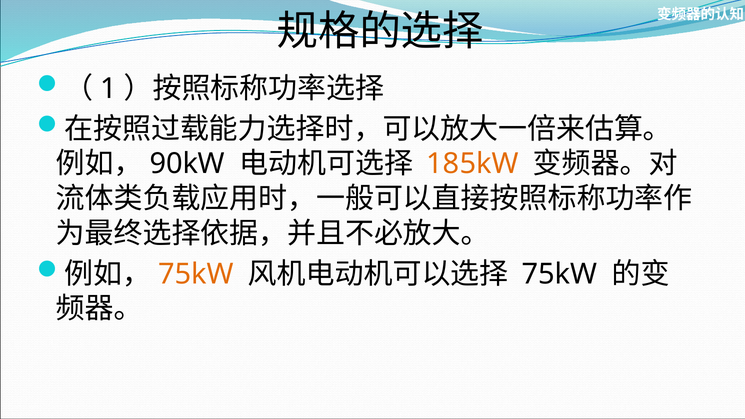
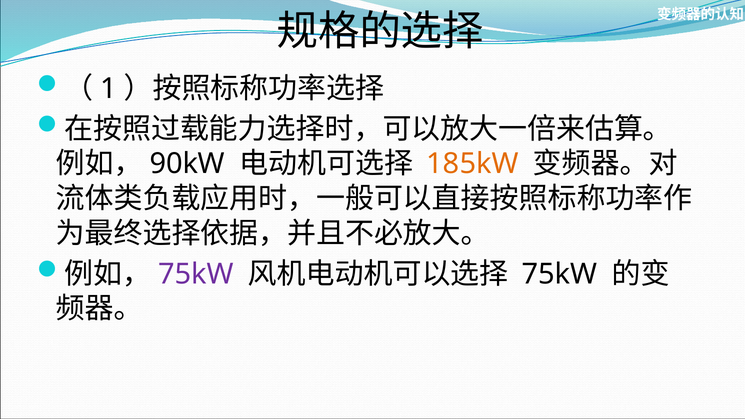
75kW at (196, 274) colour: orange -> purple
